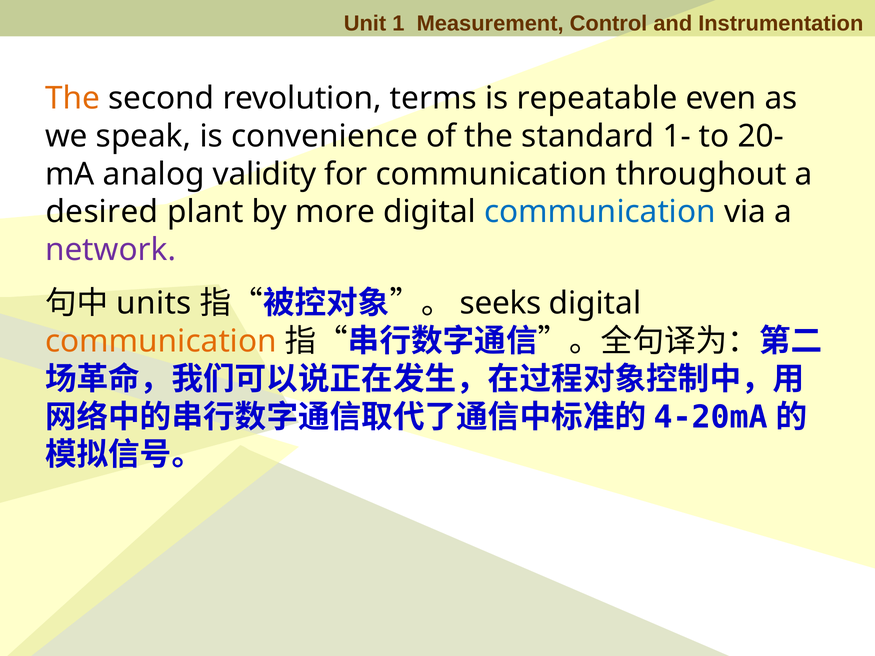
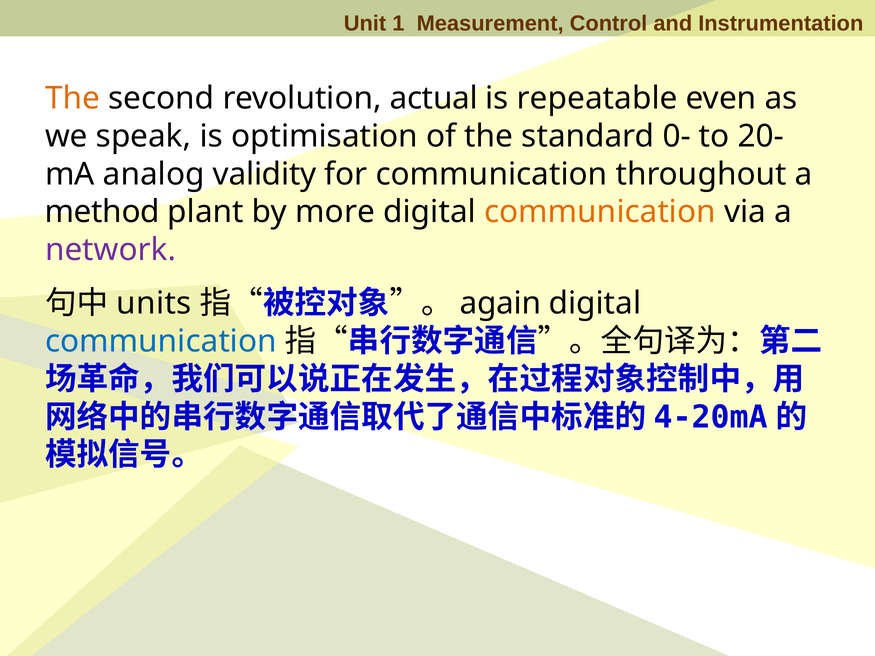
terms: terms -> actual
convenience: convenience -> optimisation
1-: 1- -> 0-
desired: desired -> method
communication at (600, 212) colour: blue -> orange
seeks: seeks -> again
communication at (161, 342) colour: orange -> blue
